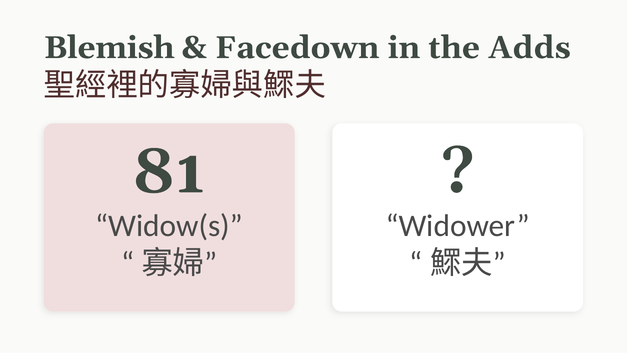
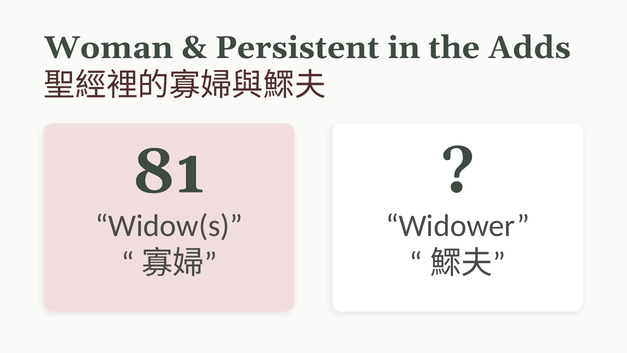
Blemish: Blemish -> Woman
Facedown: Facedown -> Persistent
